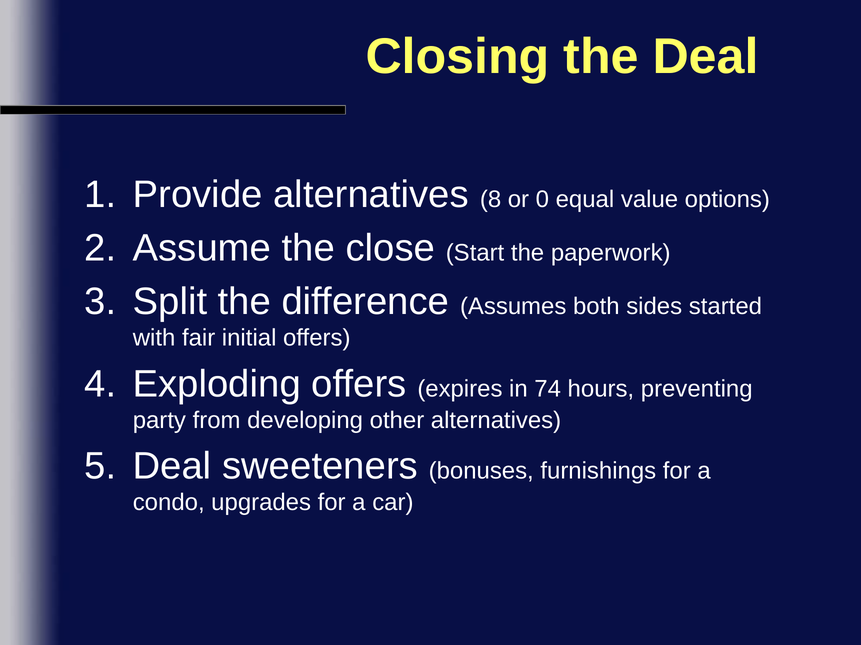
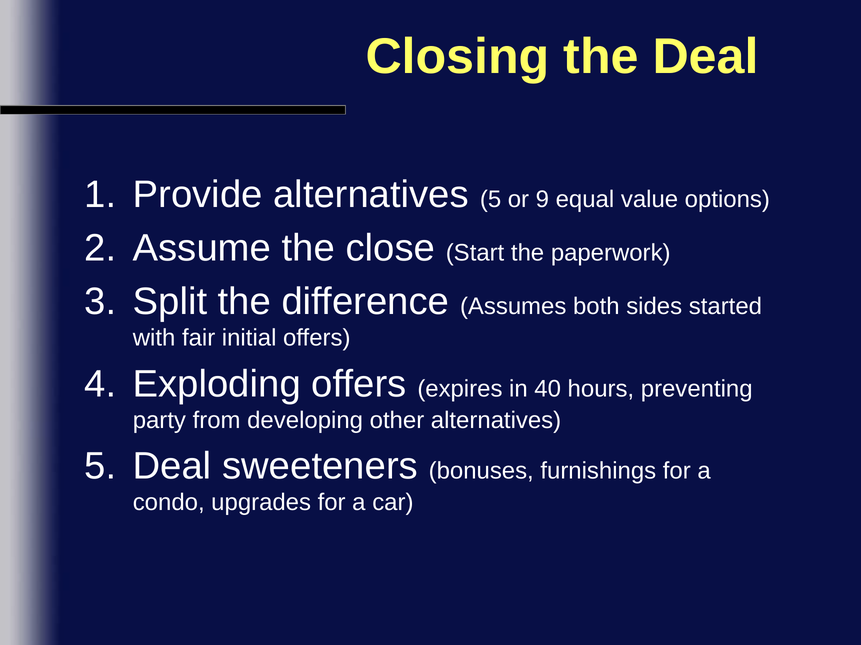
Provide alternatives 8: 8 -> 5
0: 0 -> 9
74: 74 -> 40
